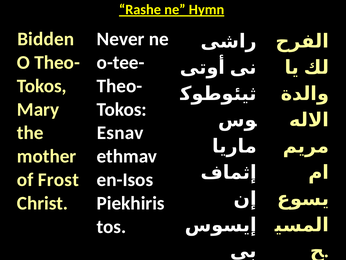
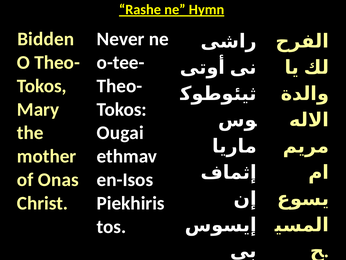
Esnav: Esnav -> Ougai
Frost: Frost -> Onas
